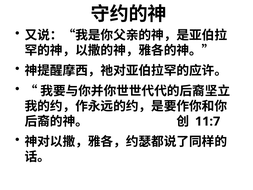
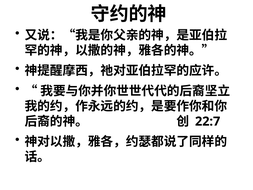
11:7: 11:7 -> 22:7
